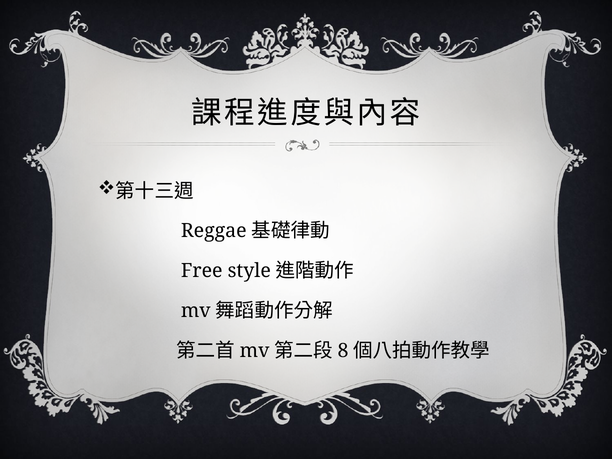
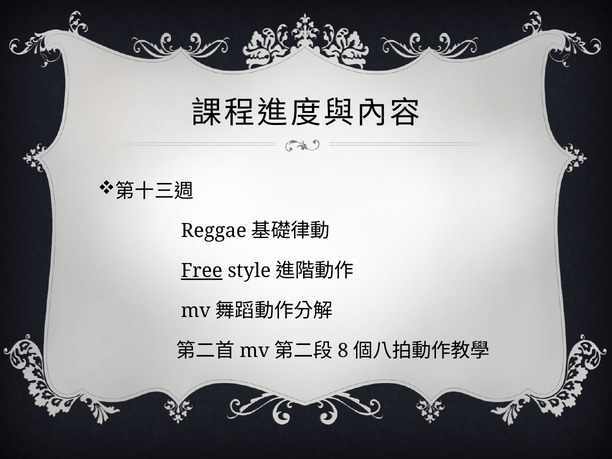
Free underline: none -> present
